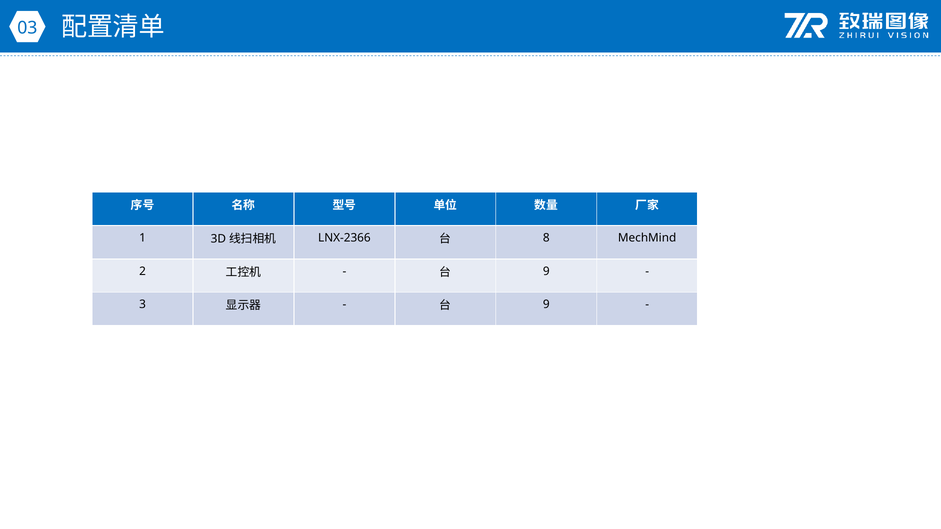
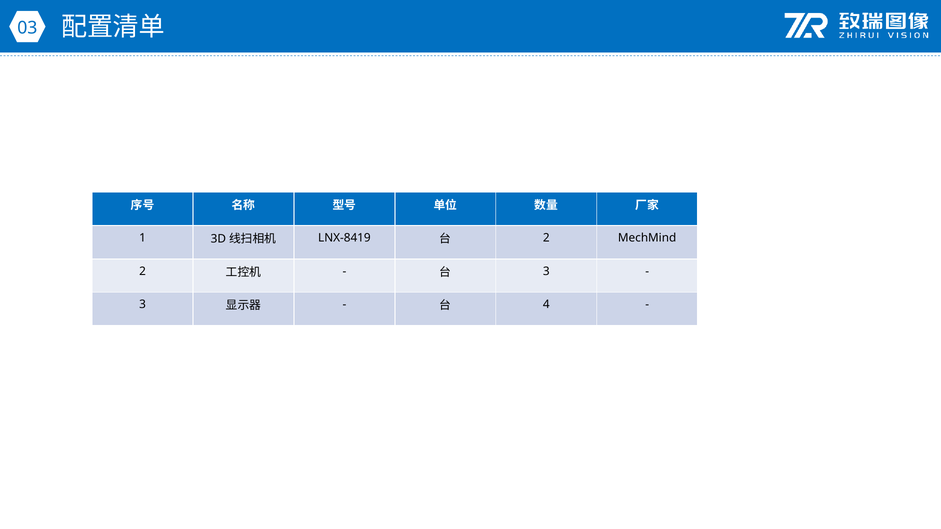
LNX-2366: LNX-2366 -> LNX-8419
8 at (546, 238): 8 -> 2
9 at (546, 271): 9 -> 3
9 at (546, 305): 9 -> 4
